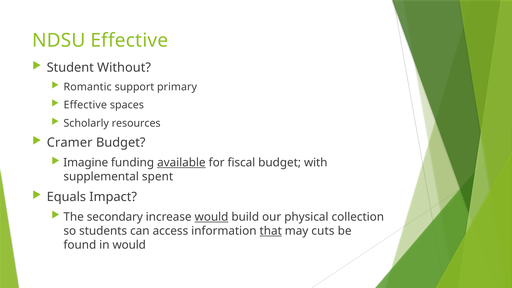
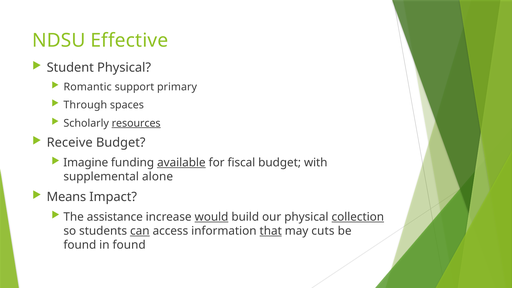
Student Without: Without -> Physical
Effective at (85, 105): Effective -> Through
resources underline: none -> present
Cramer: Cramer -> Receive
spent: spent -> alone
Equals: Equals -> Means
secondary: secondary -> assistance
collection underline: none -> present
can underline: none -> present
in would: would -> found
